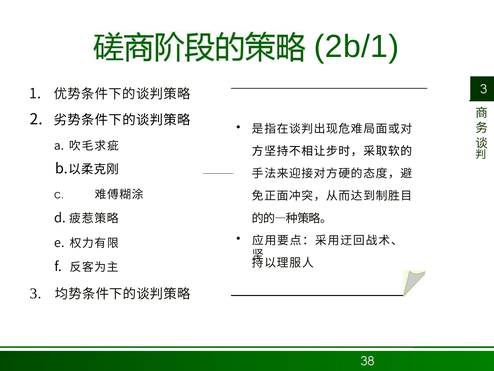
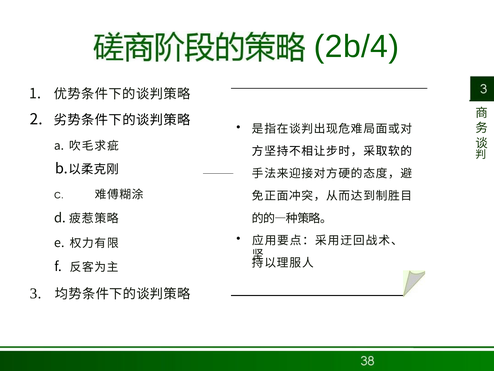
2b/1: 2b/1 -> 2b/4
